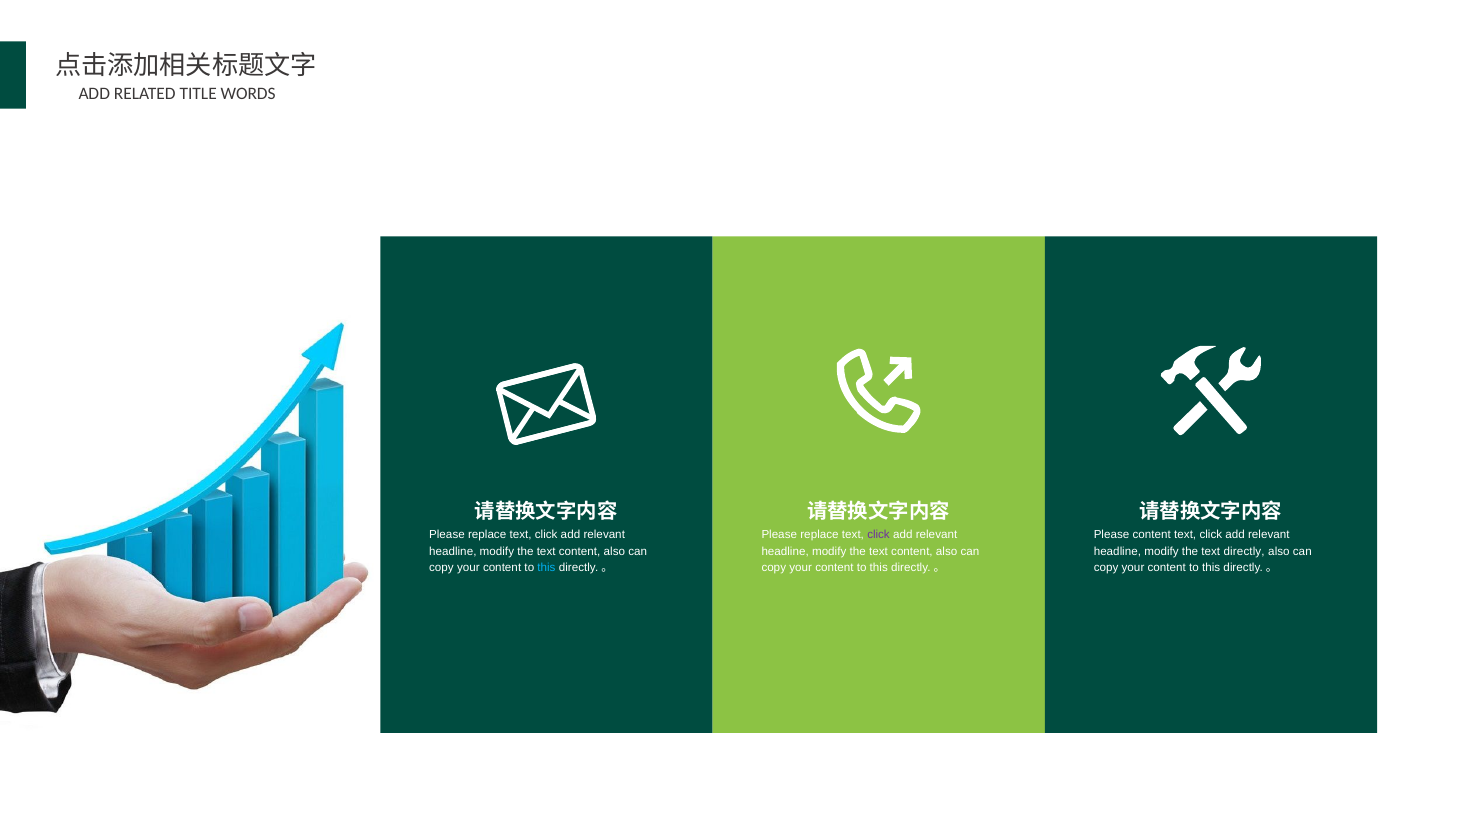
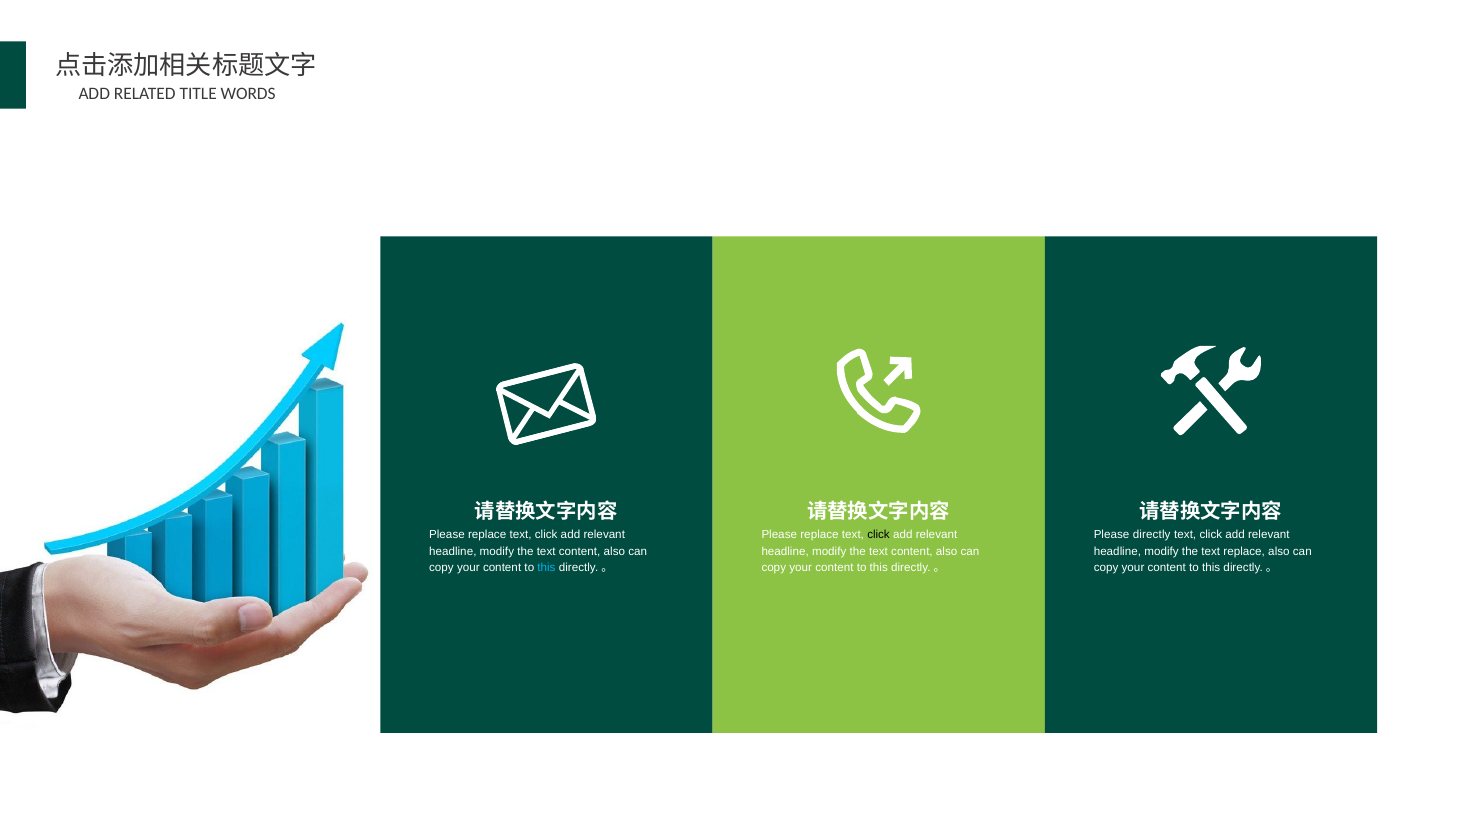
click at (879, 534) colour: purple -> black
Please content: content -> directly
text directly: directly -> replace
